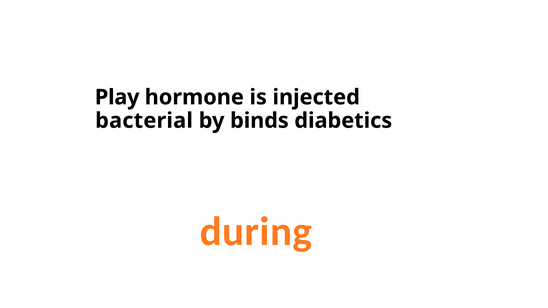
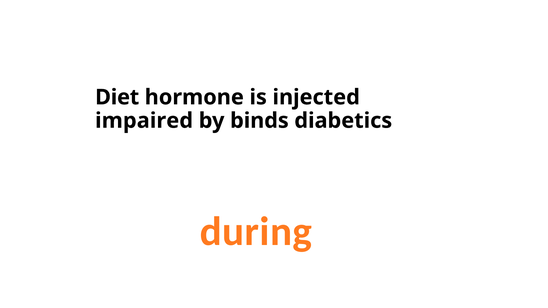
Play: Play -> Diet
bacterial: bacterial -> impaired
